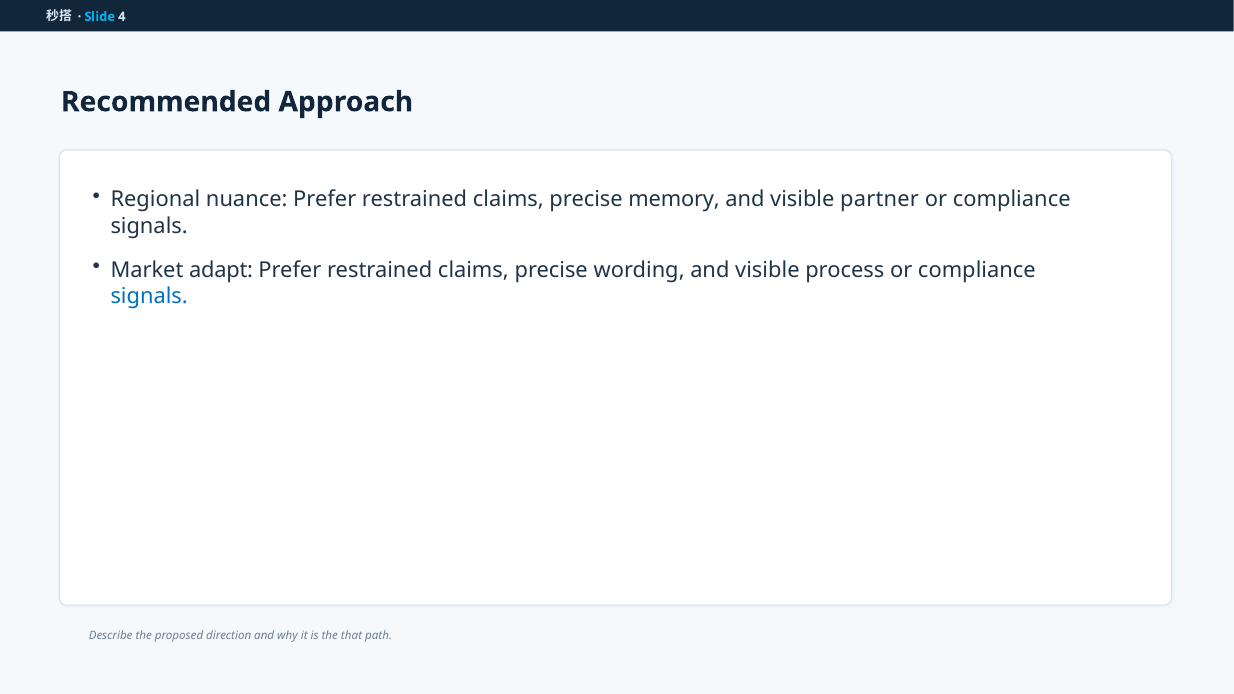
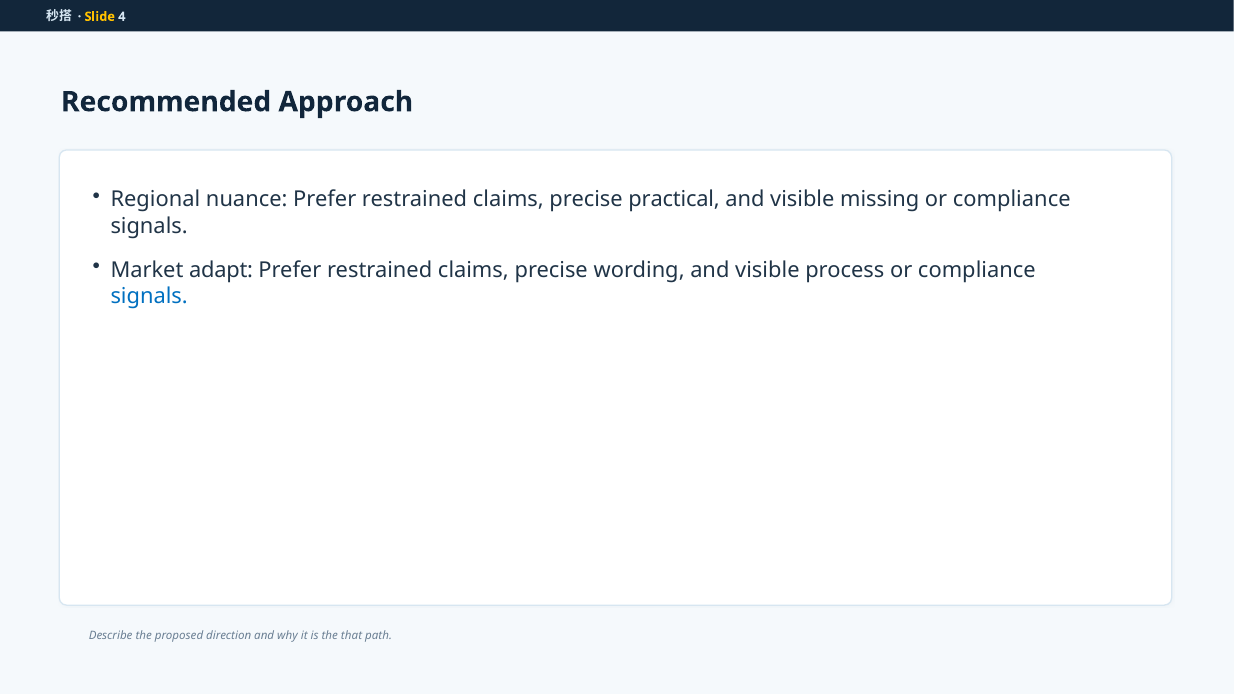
Slide colour: light blue -> yellow
memory: memory -> practical
partner: partner -> missing
